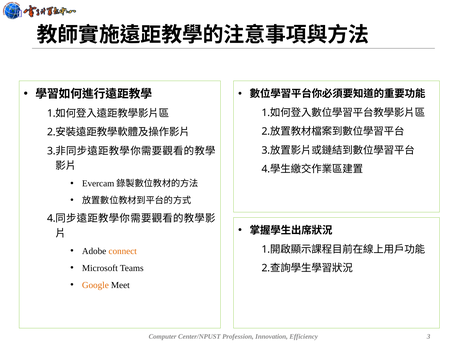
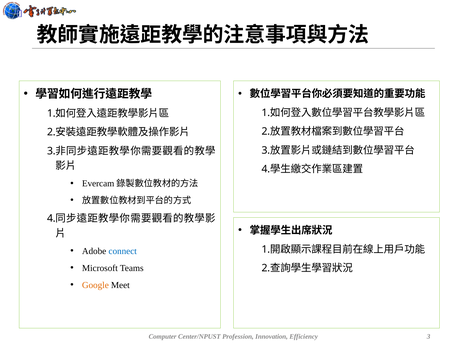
connect colour: orange -> blue
